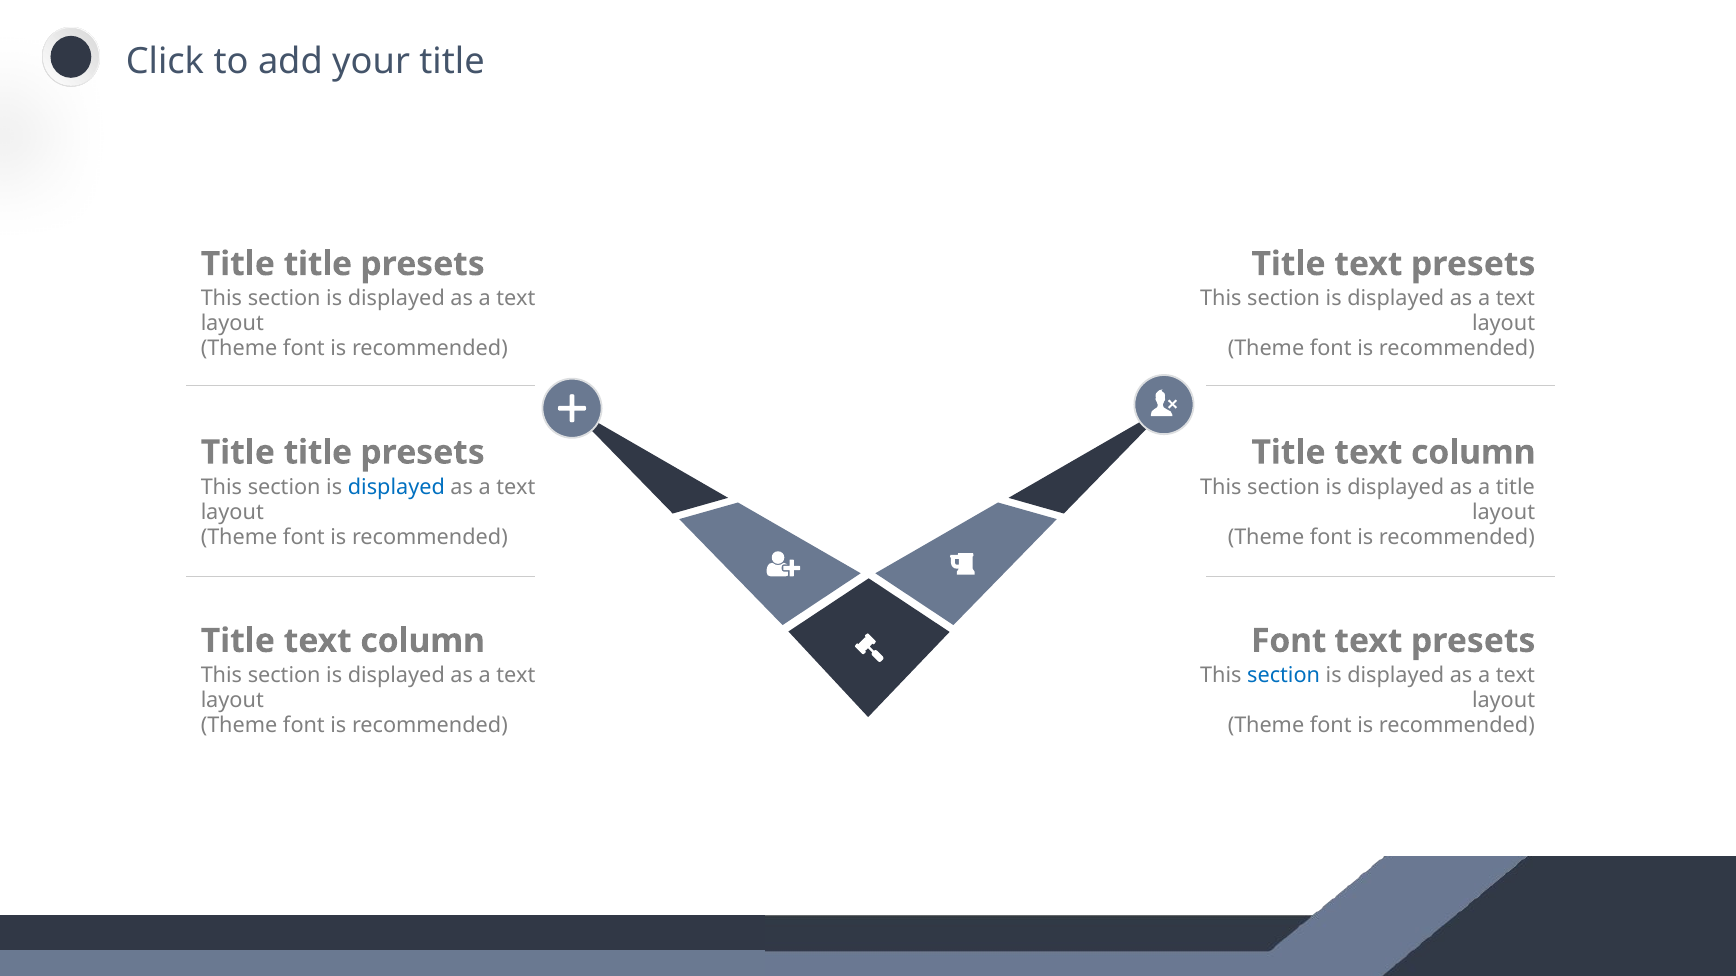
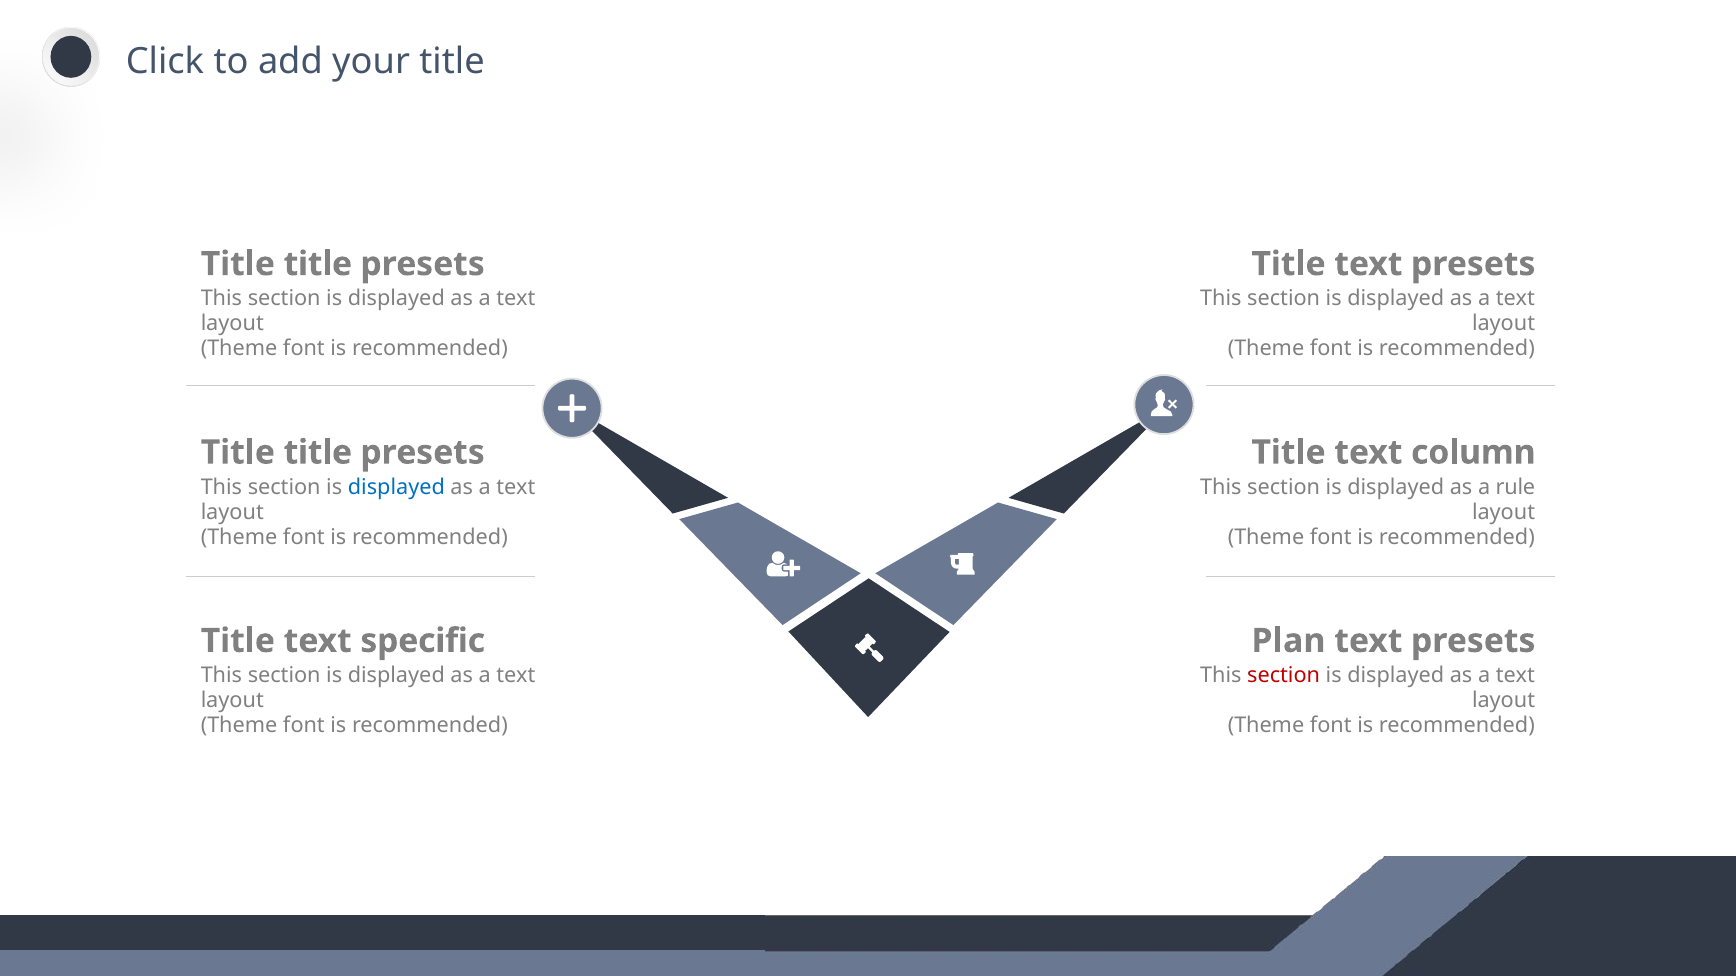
a title: title -> rule
column at (423, 641): column -> specific
Font at (1289, 641): Font -> Plan
section at (1284, 676) colour: blue -> red
